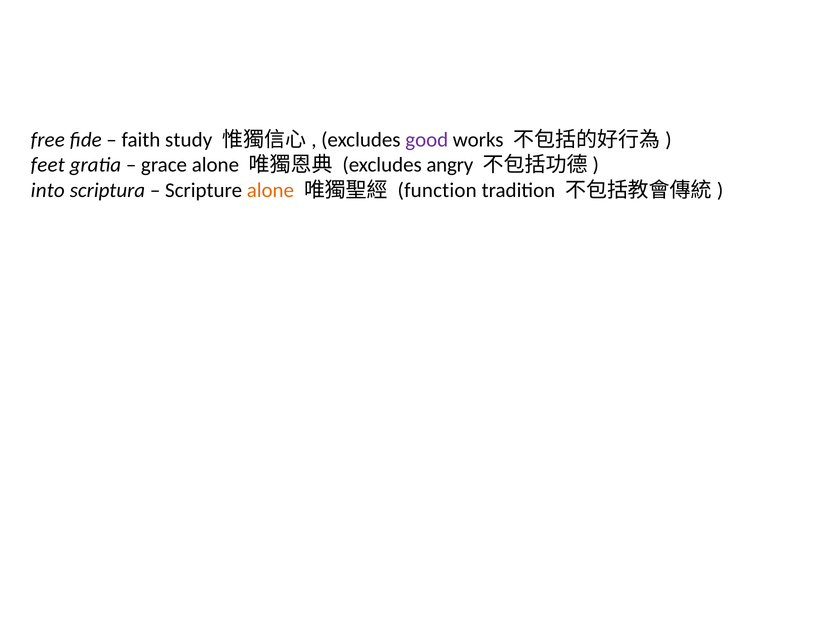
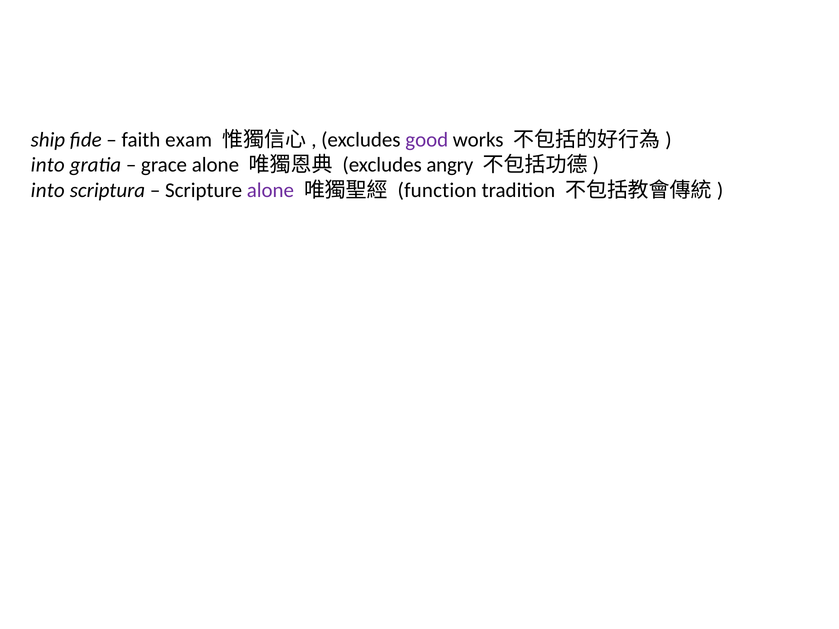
free: free -> ship
study: study -> exam
feet at (48, 165): feet -> into
alone at (270, 190) colour: orange -> purple
